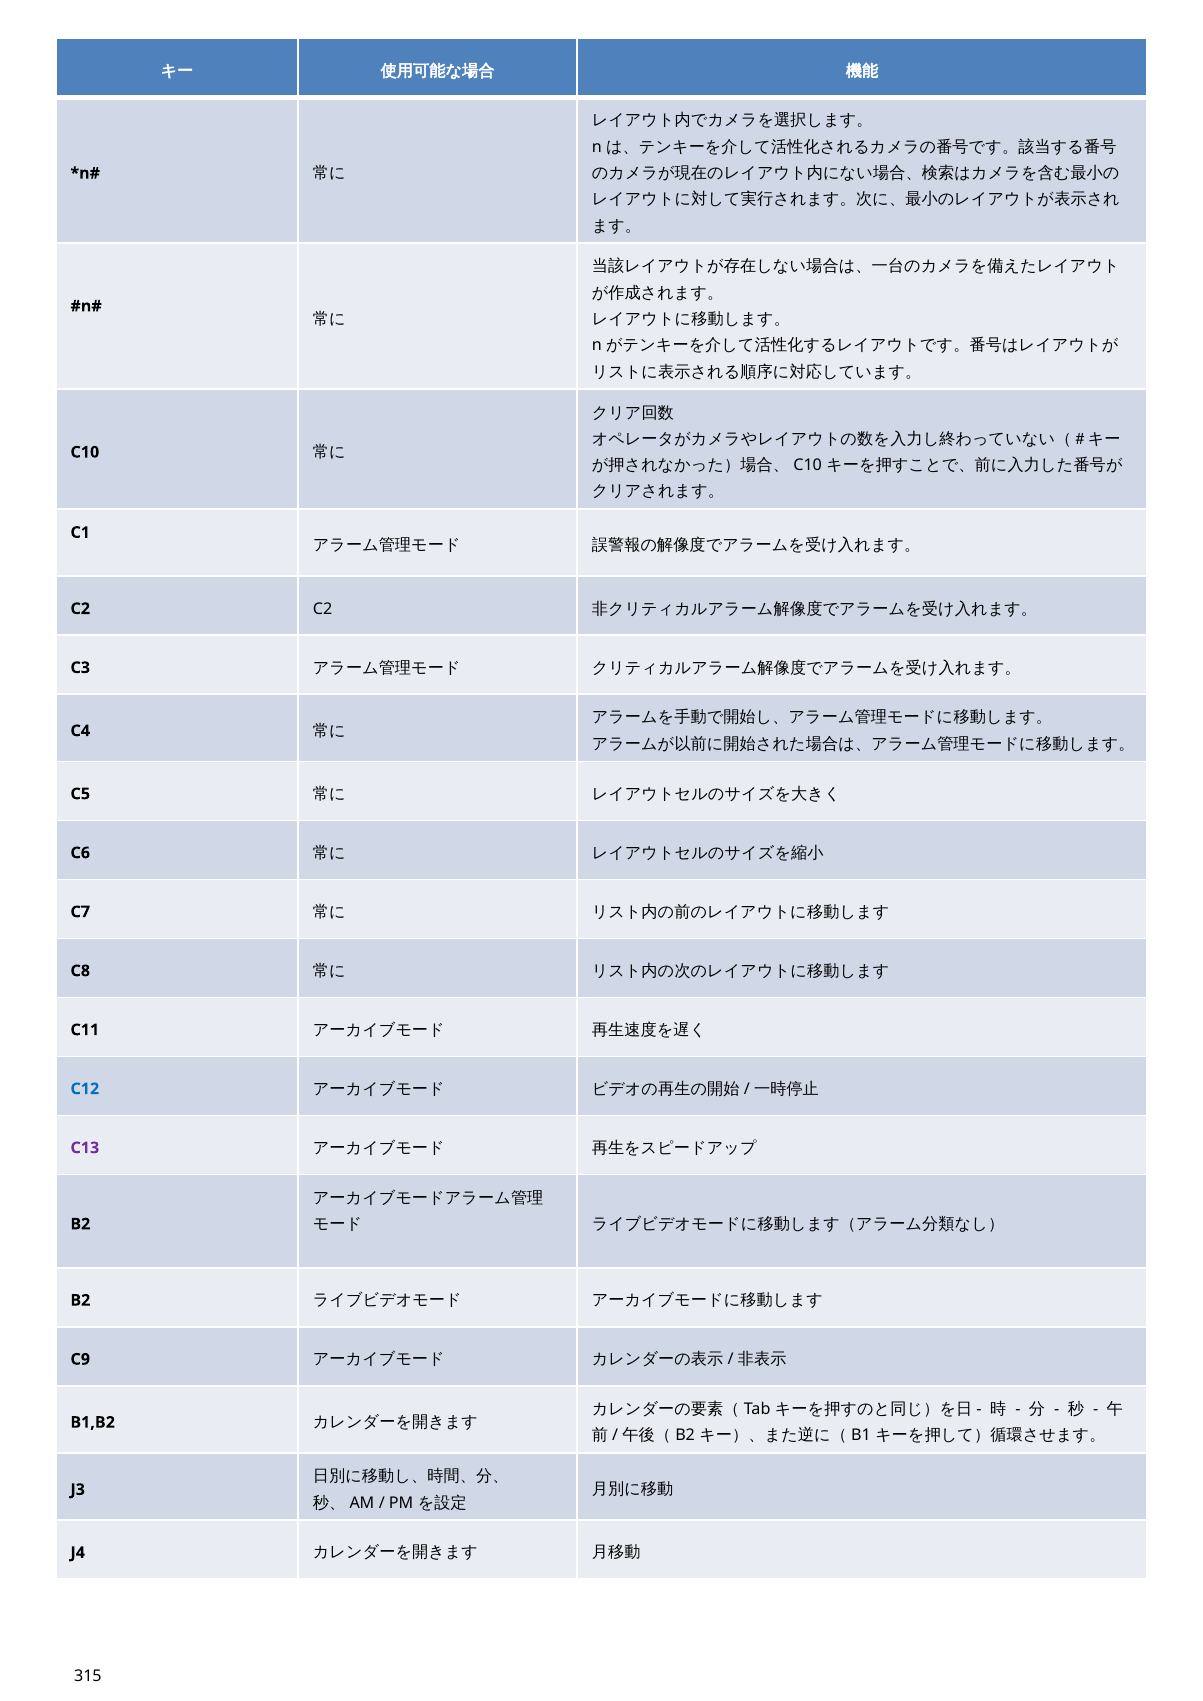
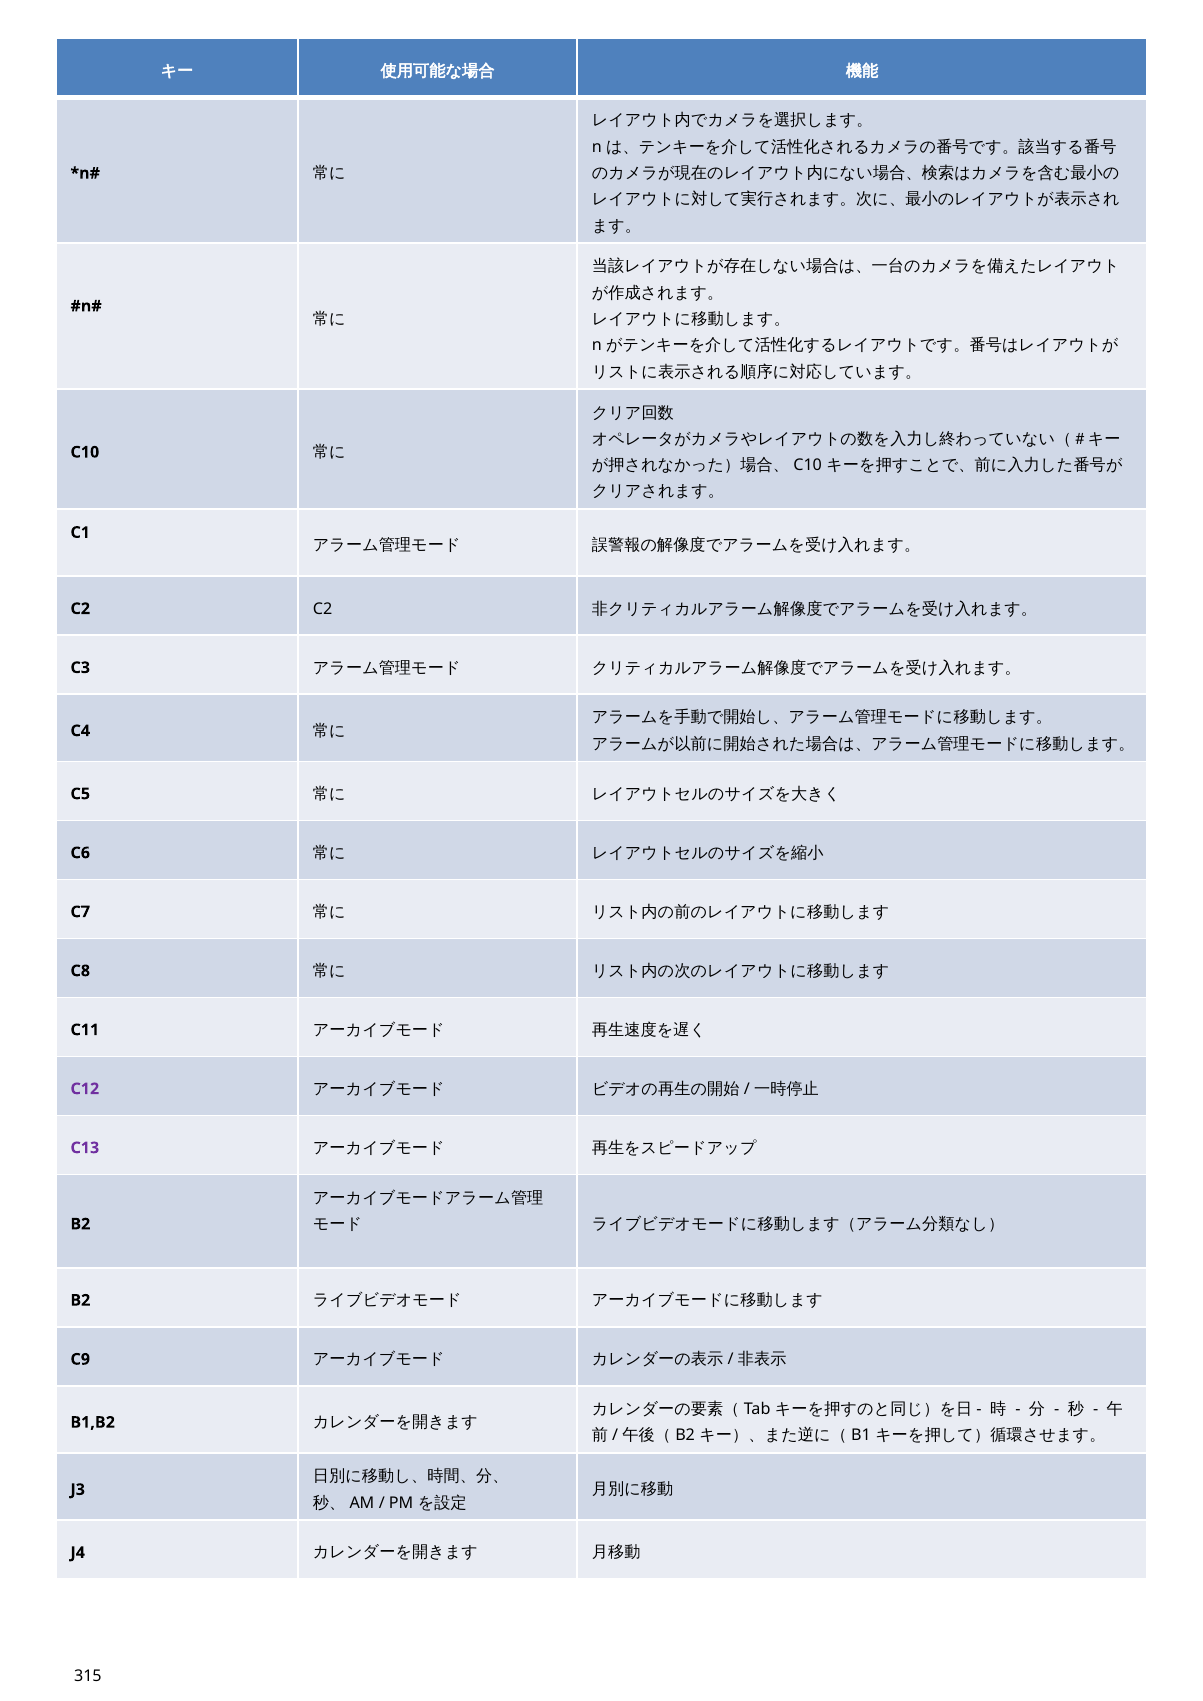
C12 colour: blue -> purple
